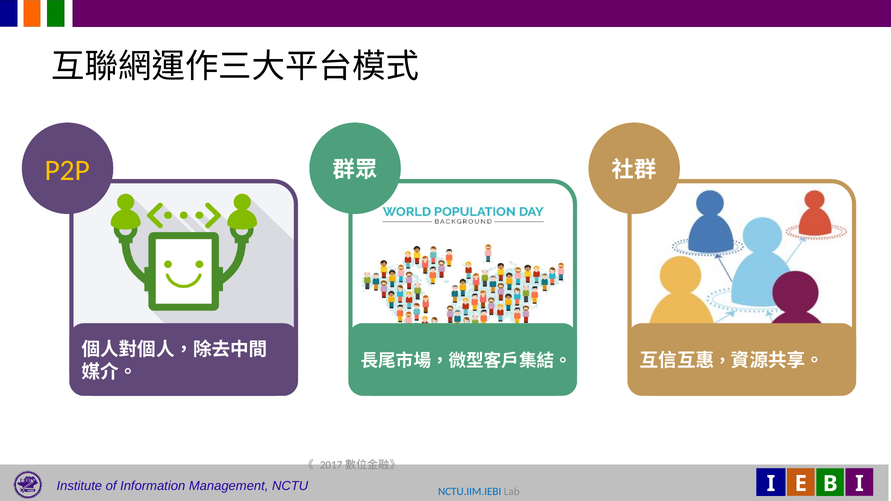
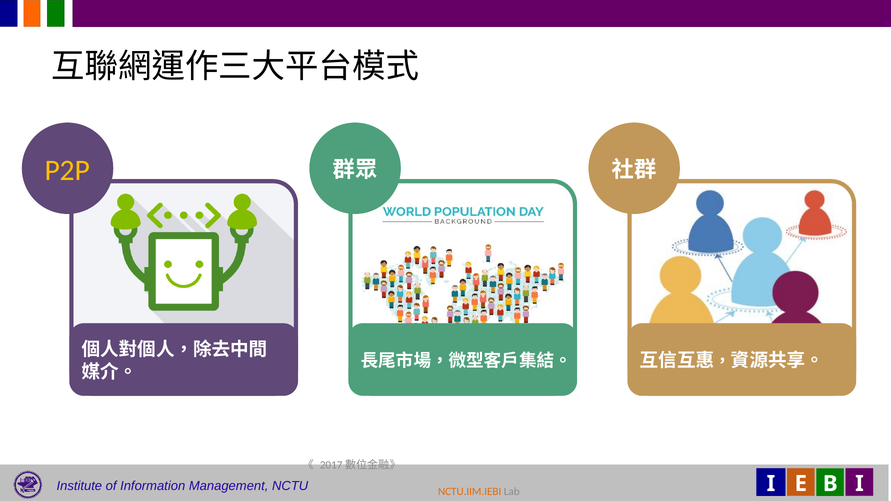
NCTU.IIM.IEBI colour: blue -> orange
